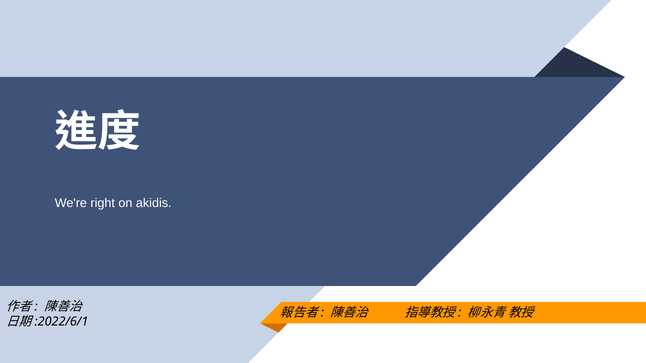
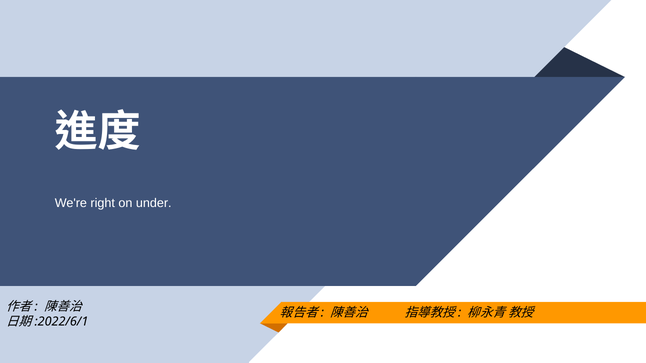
akidis: akidis -> under
